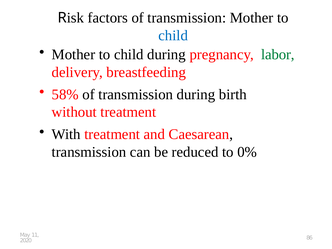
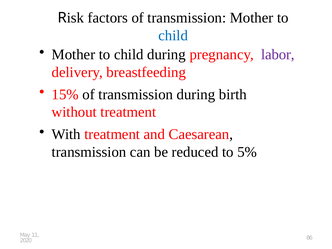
labor colour: green -> purple
58%: 58% -> 15%
0%: 0% -> 5%
